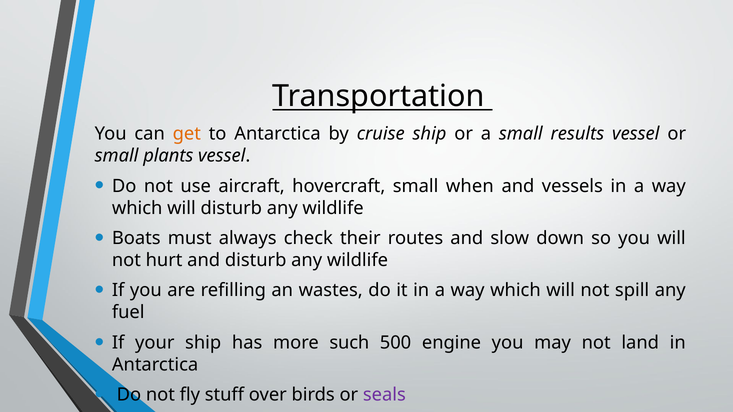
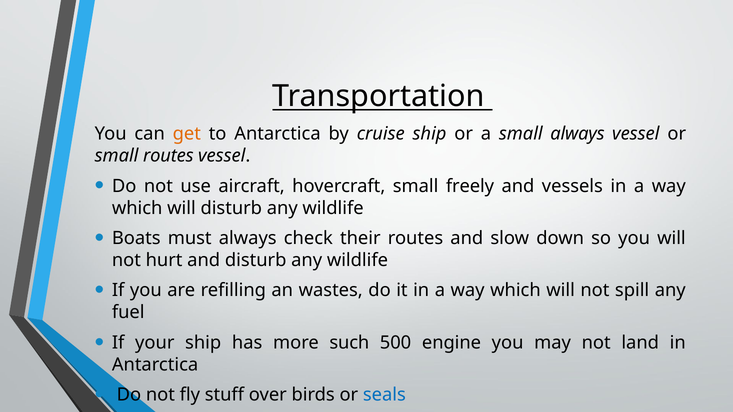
small results: results -> always
small plants: plants -> routes
when: when -> freely
seals colour: purple -> blue
